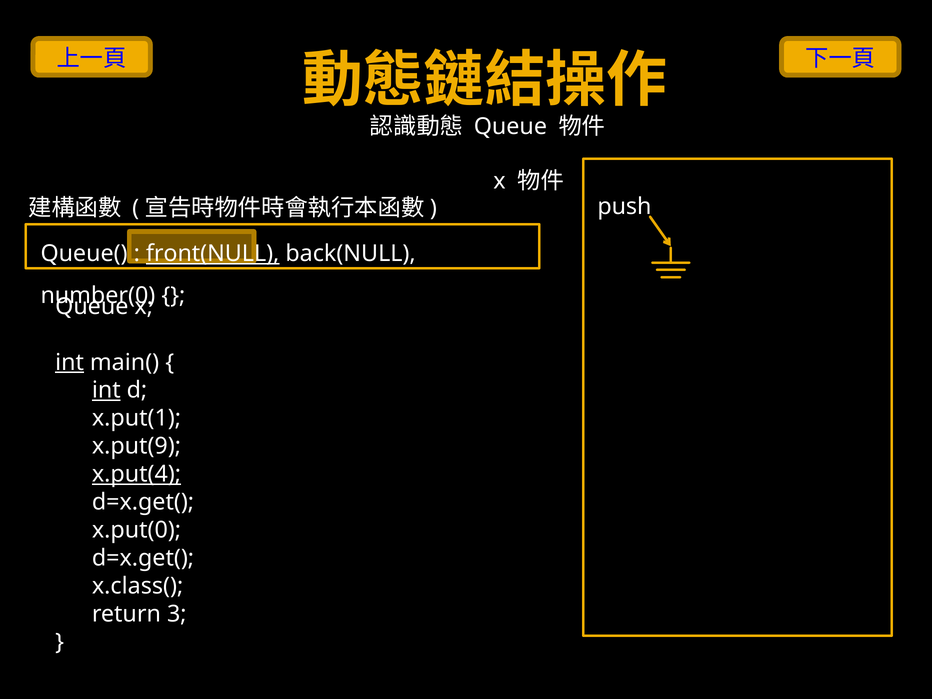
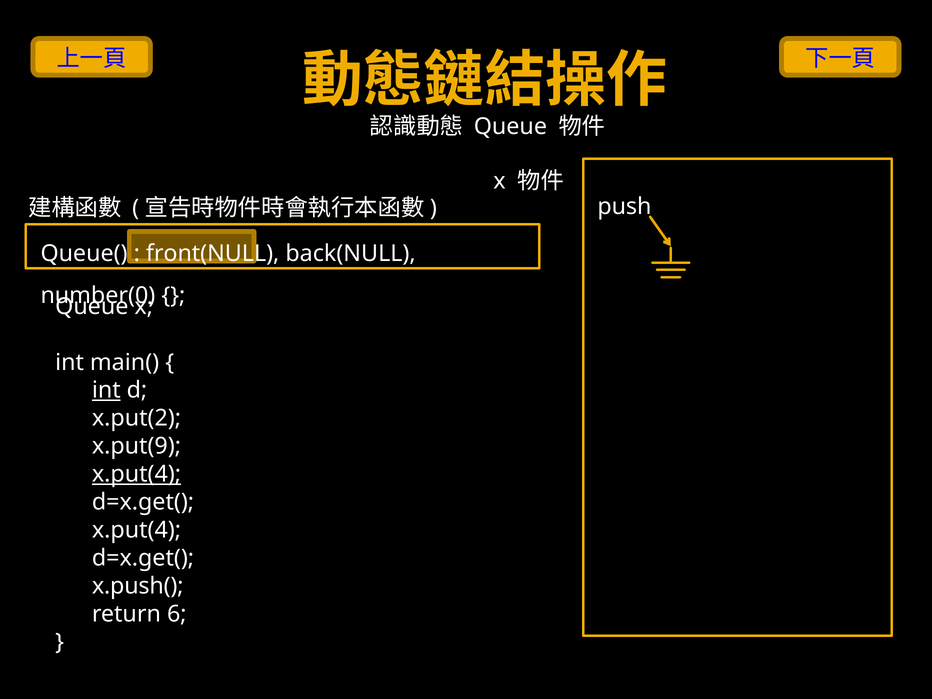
front(NULL underline: present -> none
int at (70, 362) underline: present -> none
x.put(1: x.put(1 -> x.put(2
x.put(0 at (136, 530): x.put(0 -> x.put(4
x.class(: x.class( -> x.push(
3: 3 -> 6
